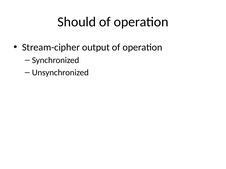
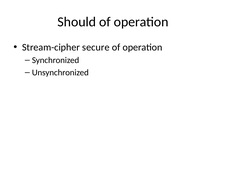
output: output -> secure
